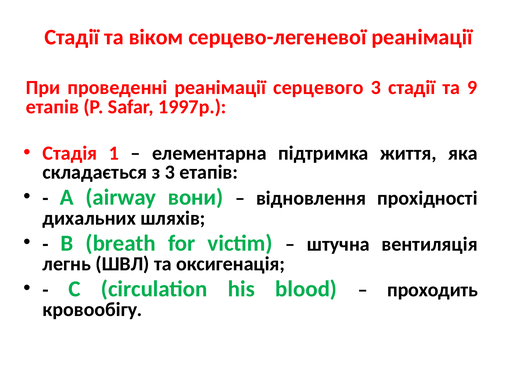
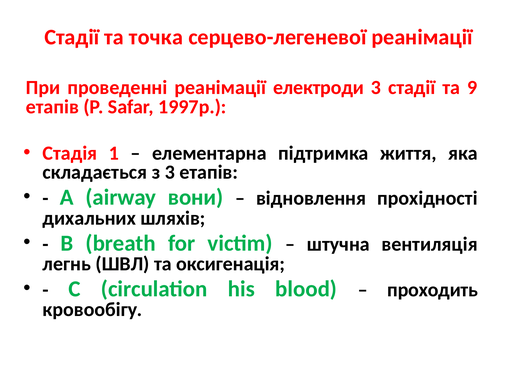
віком: віком -> точка
серцевого: серцевого -> електроди
